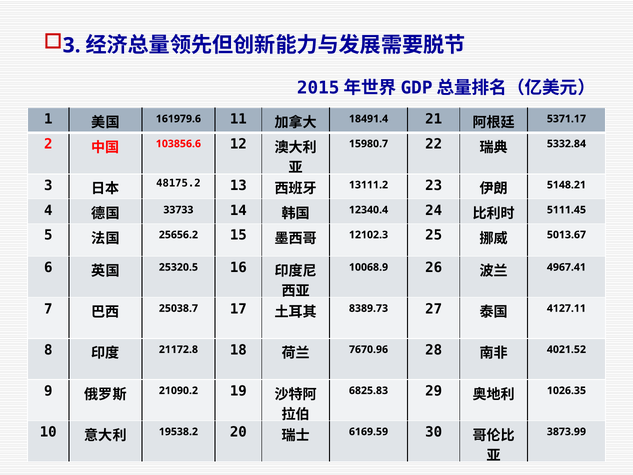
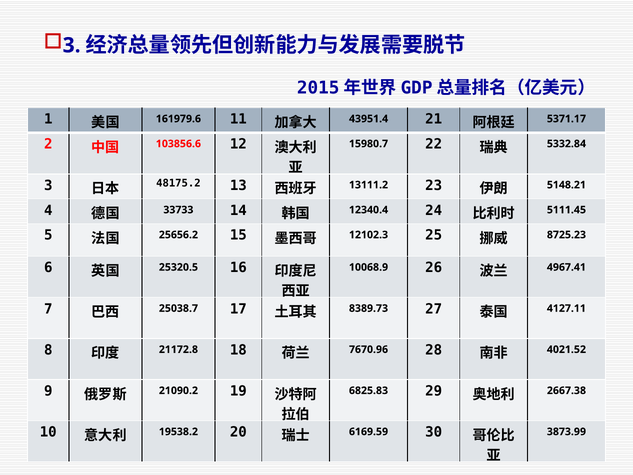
18491.4: 18491.4 -> 43951.4
5013.67: 5013.67 -> 8725.23
1026.35: 1026.35 -> 2667.38
